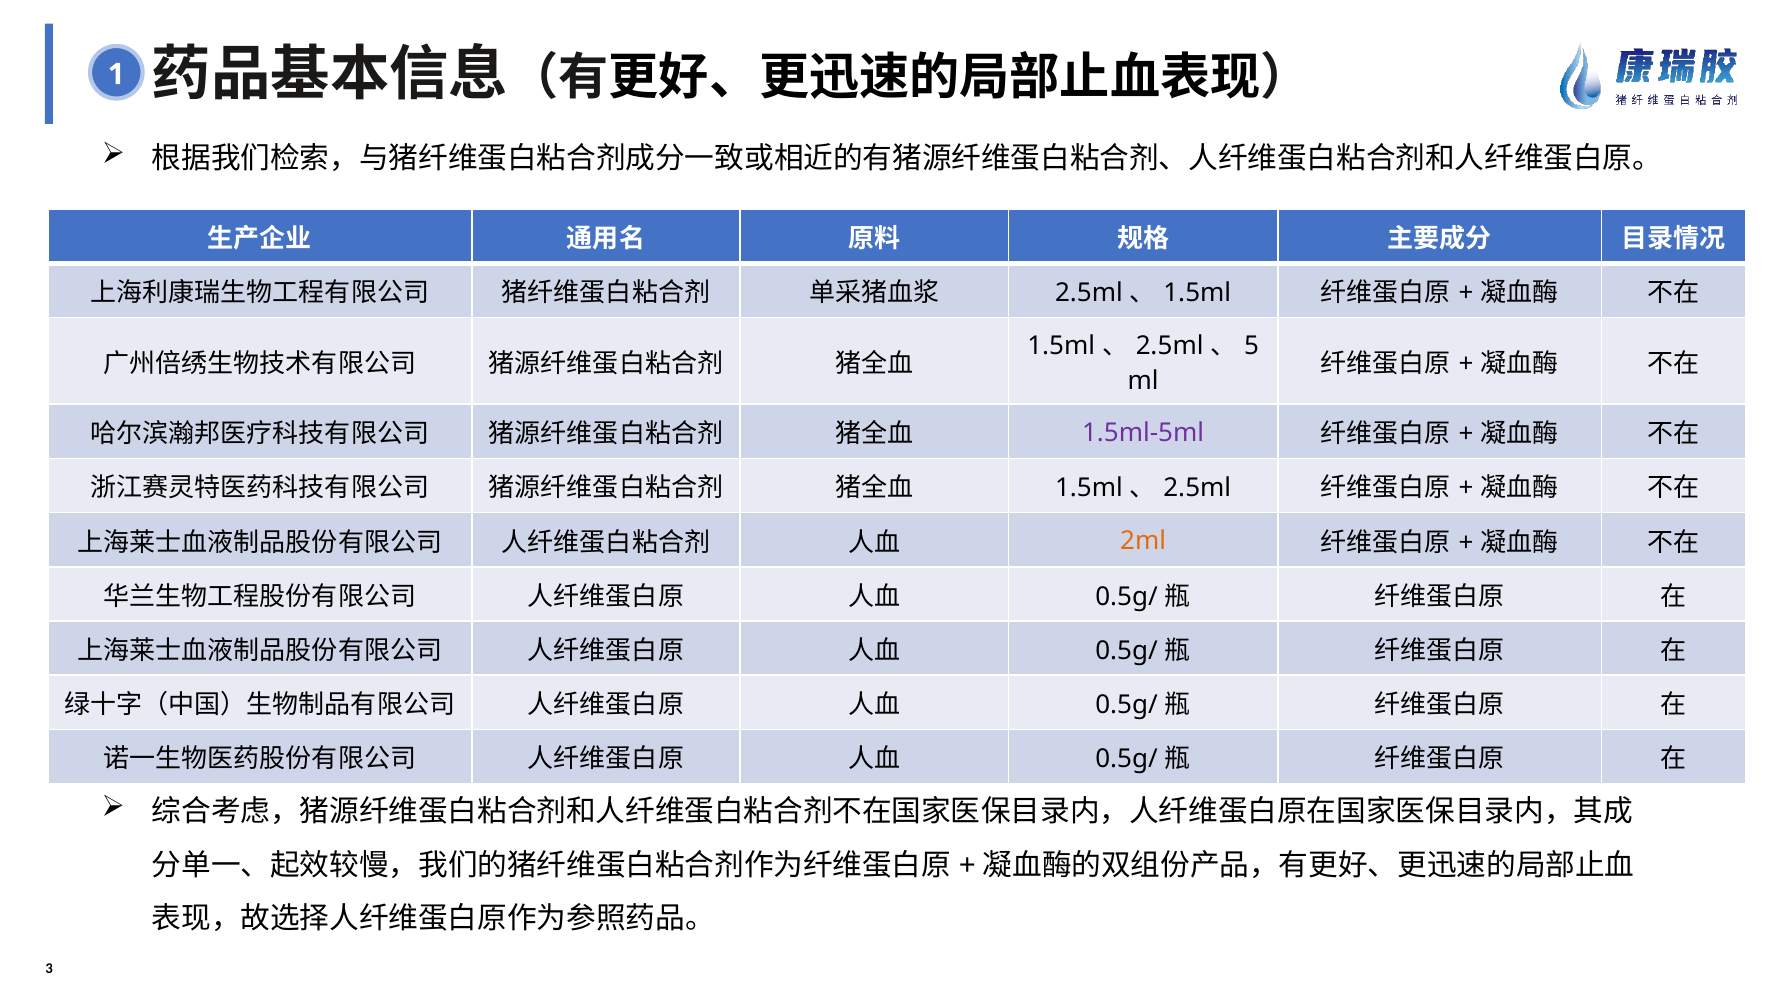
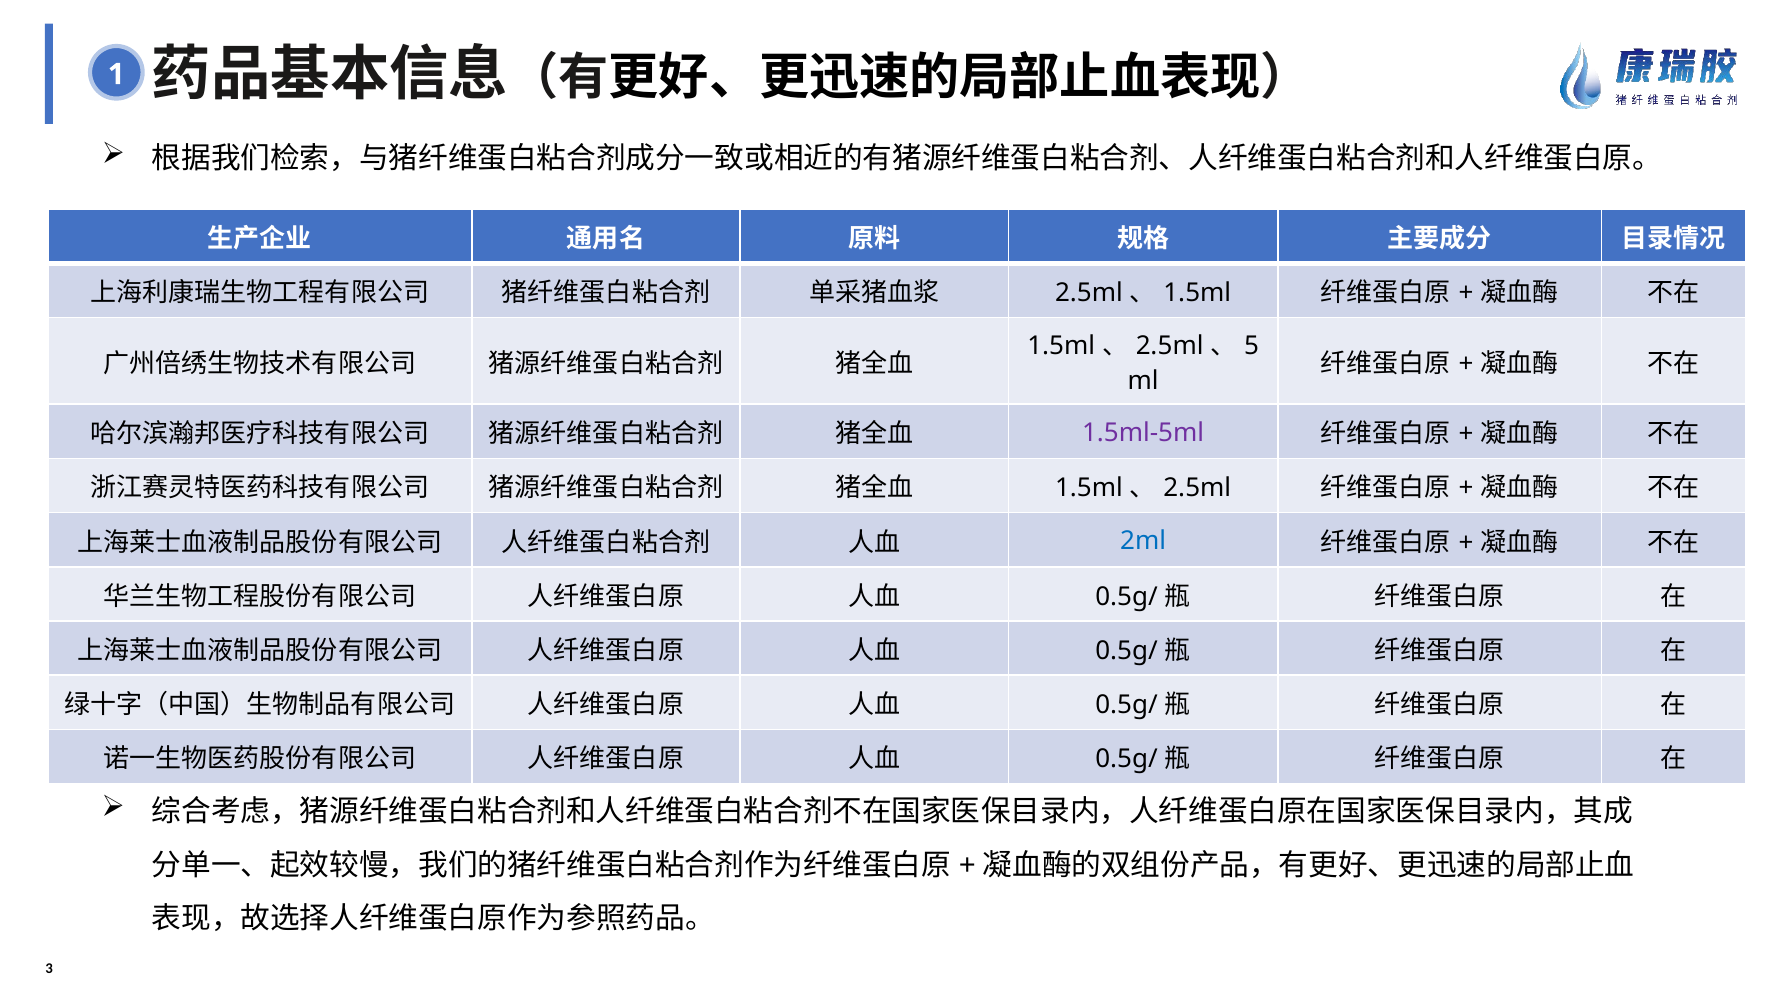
2ml colour: orange -> blue
